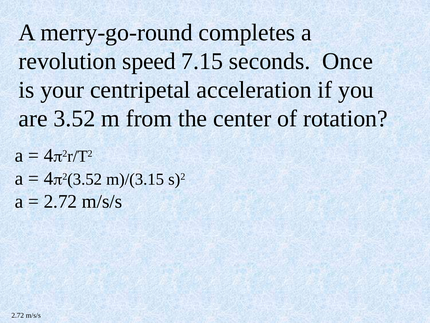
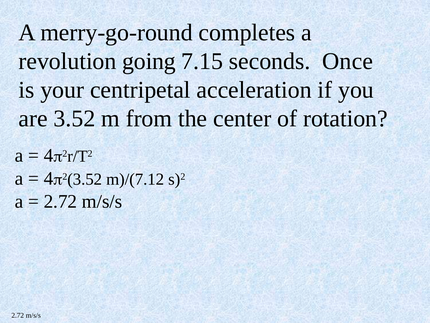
speed: speed -> going
m)/(3.15: m)/(3.15 -> m)/(7.12
